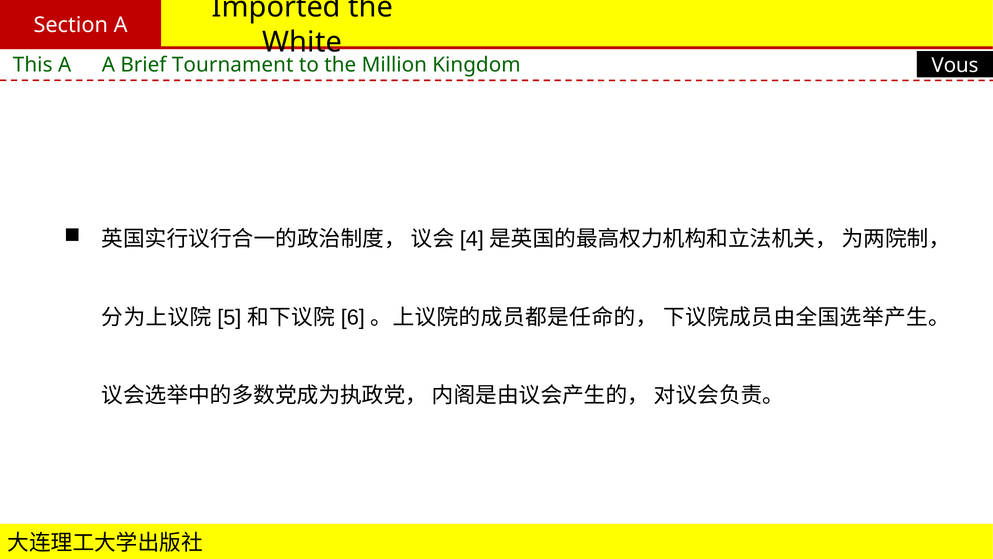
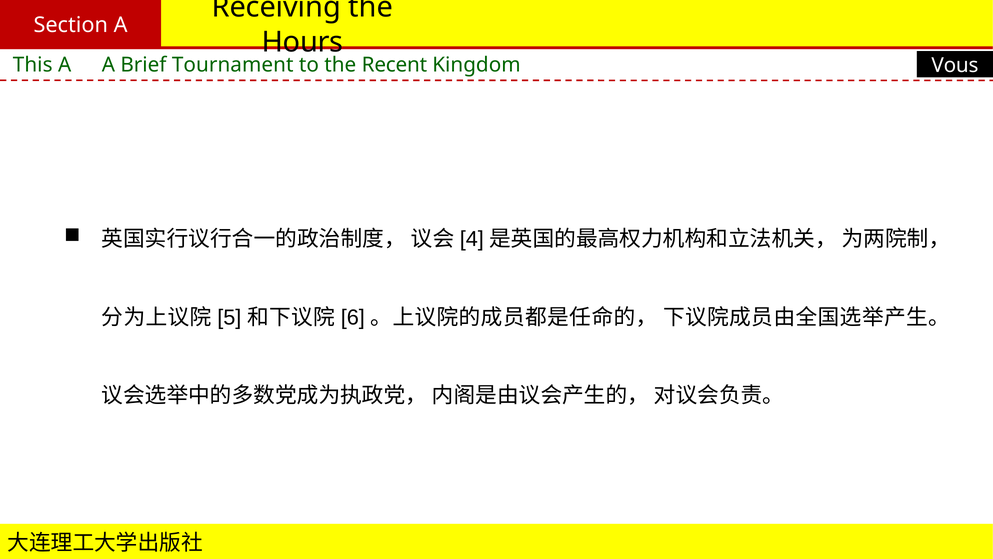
Imported: Imported -> Receiving
White: White -> Hours
Million: Million -> Recent
